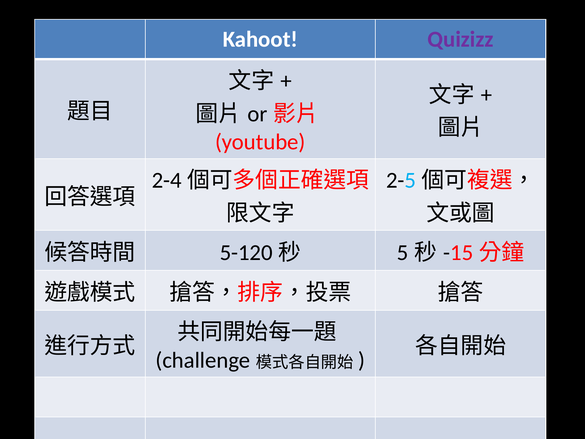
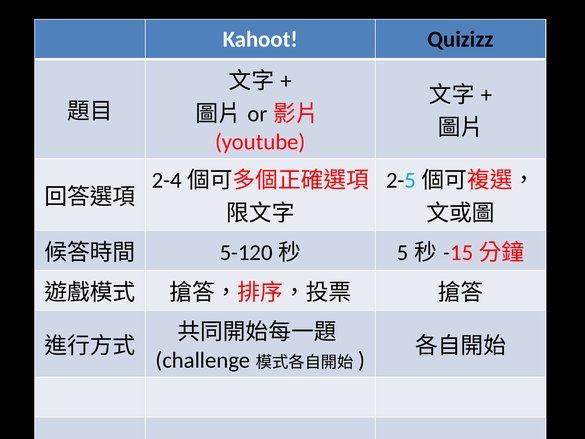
Quizizz colour: purple -> black
